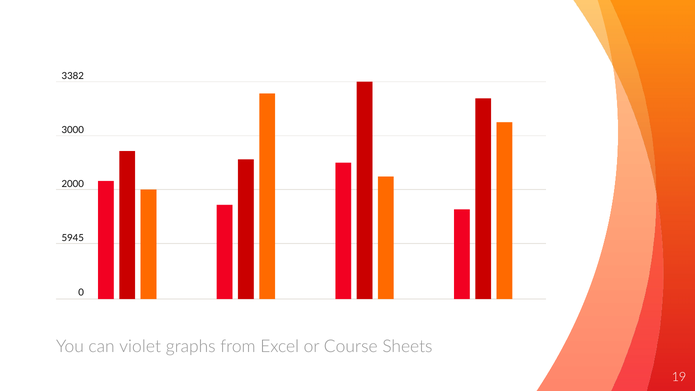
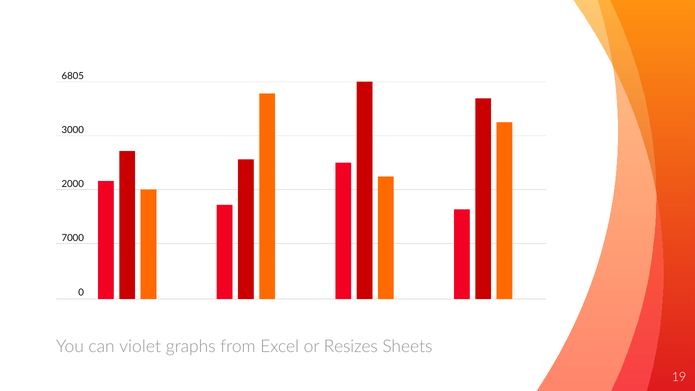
3382: 3382 -> 6805
5945: 5945 -> 7000
Course: Course -> Resizes
